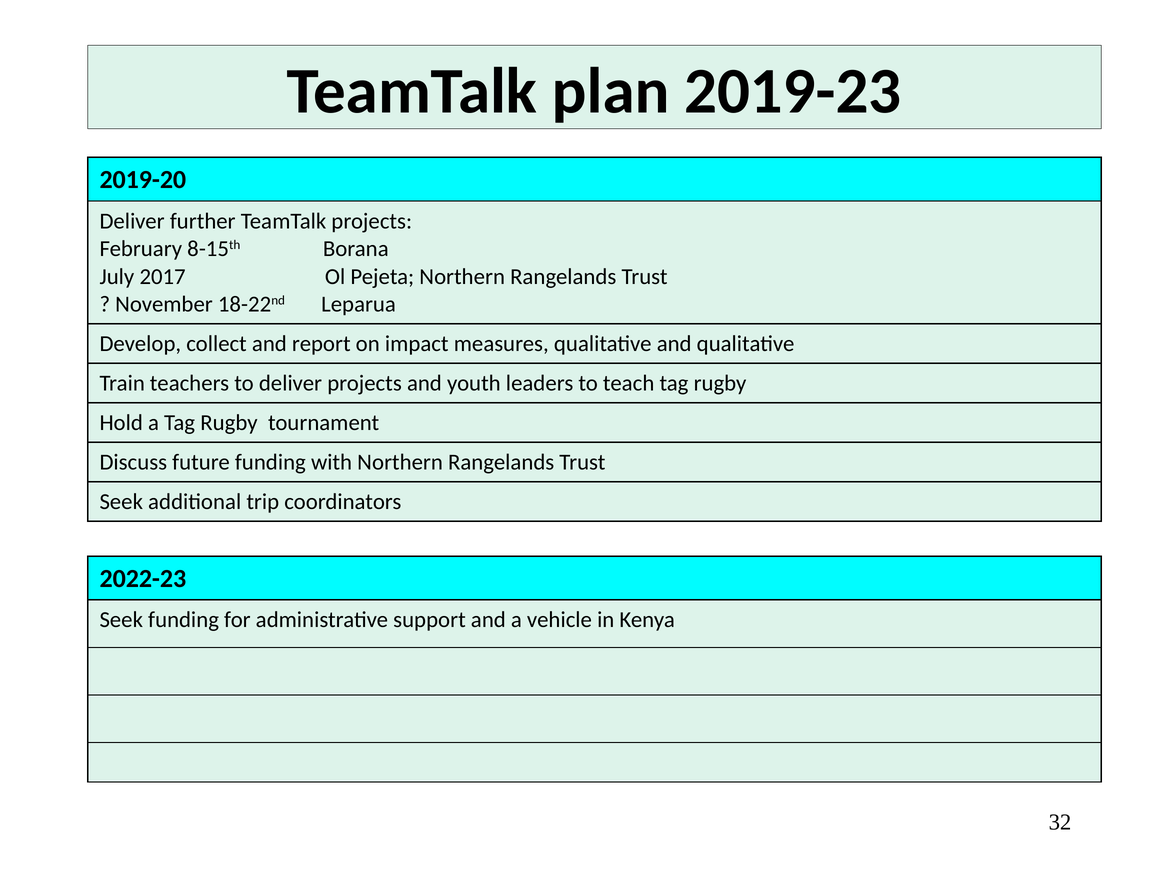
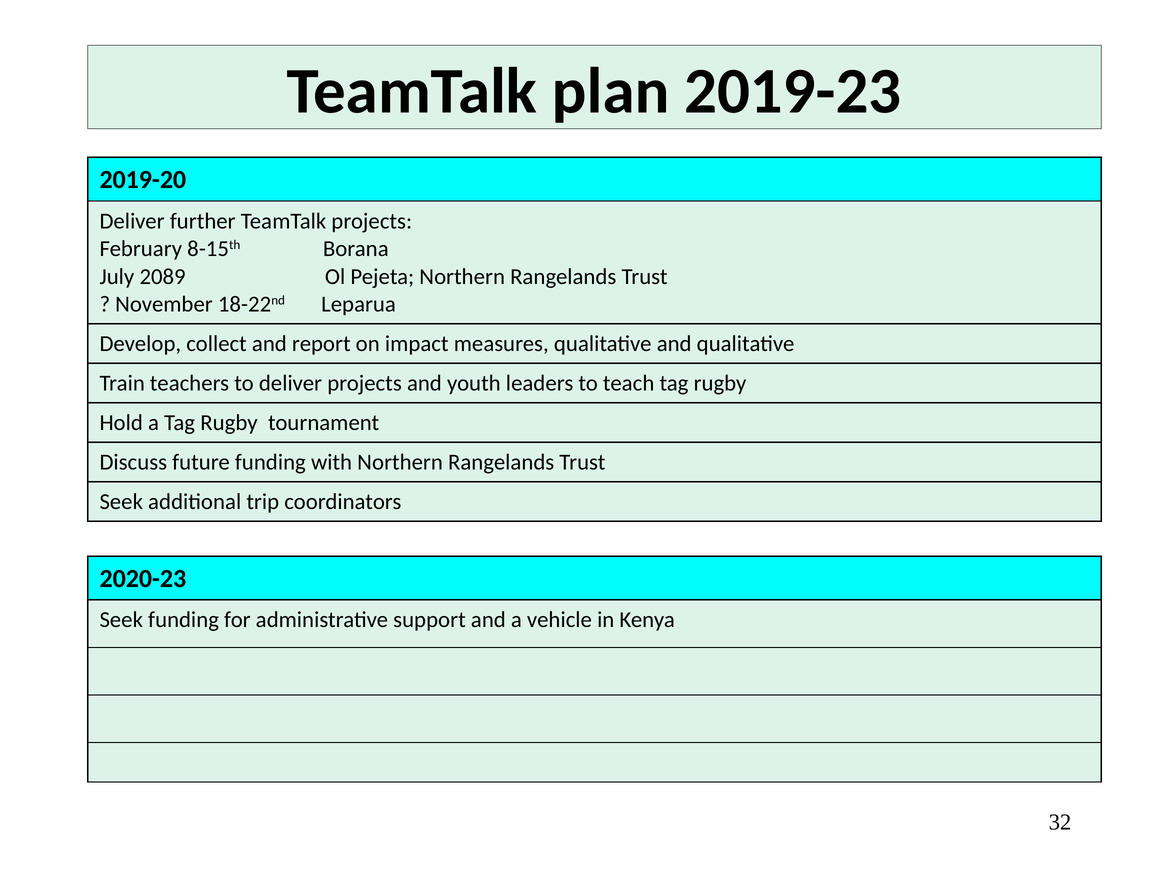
2017: 2017 -> 2089
2022-23: 2022-23 -> 2020-23
